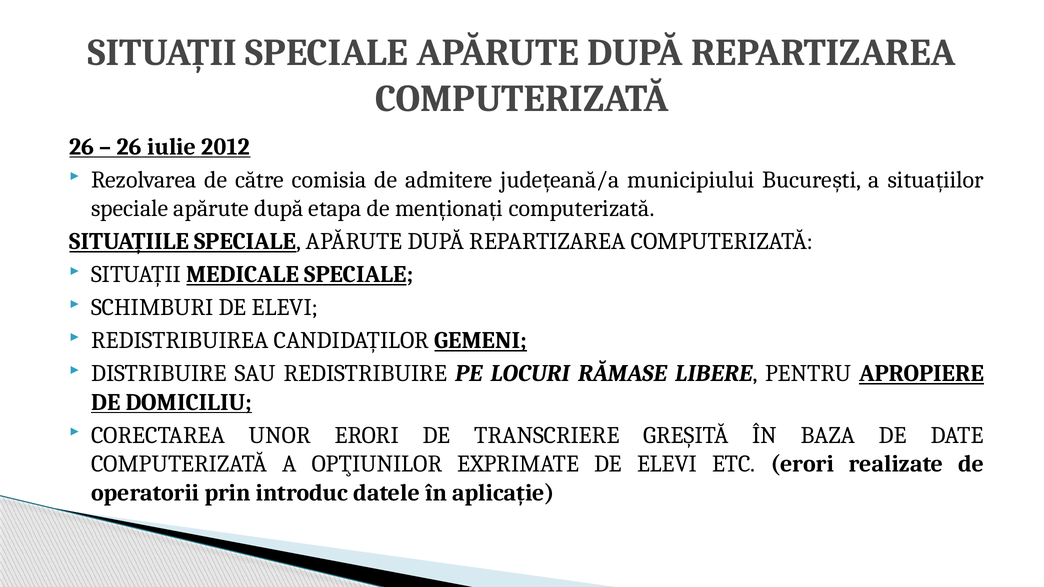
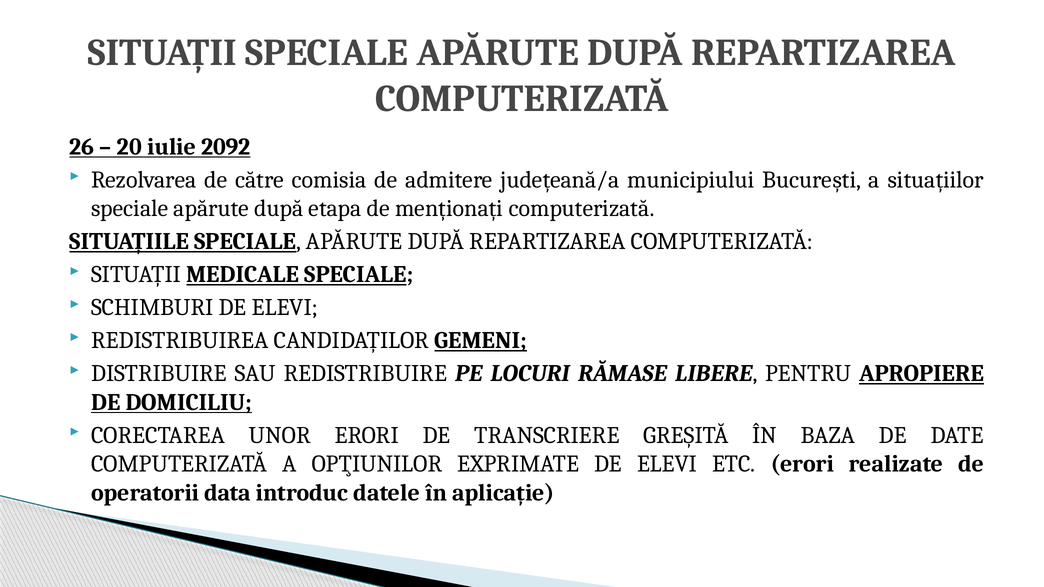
26 at (129, 147): 26 -> 20
2012: 2012 -> 2092
prin: prin -> data
